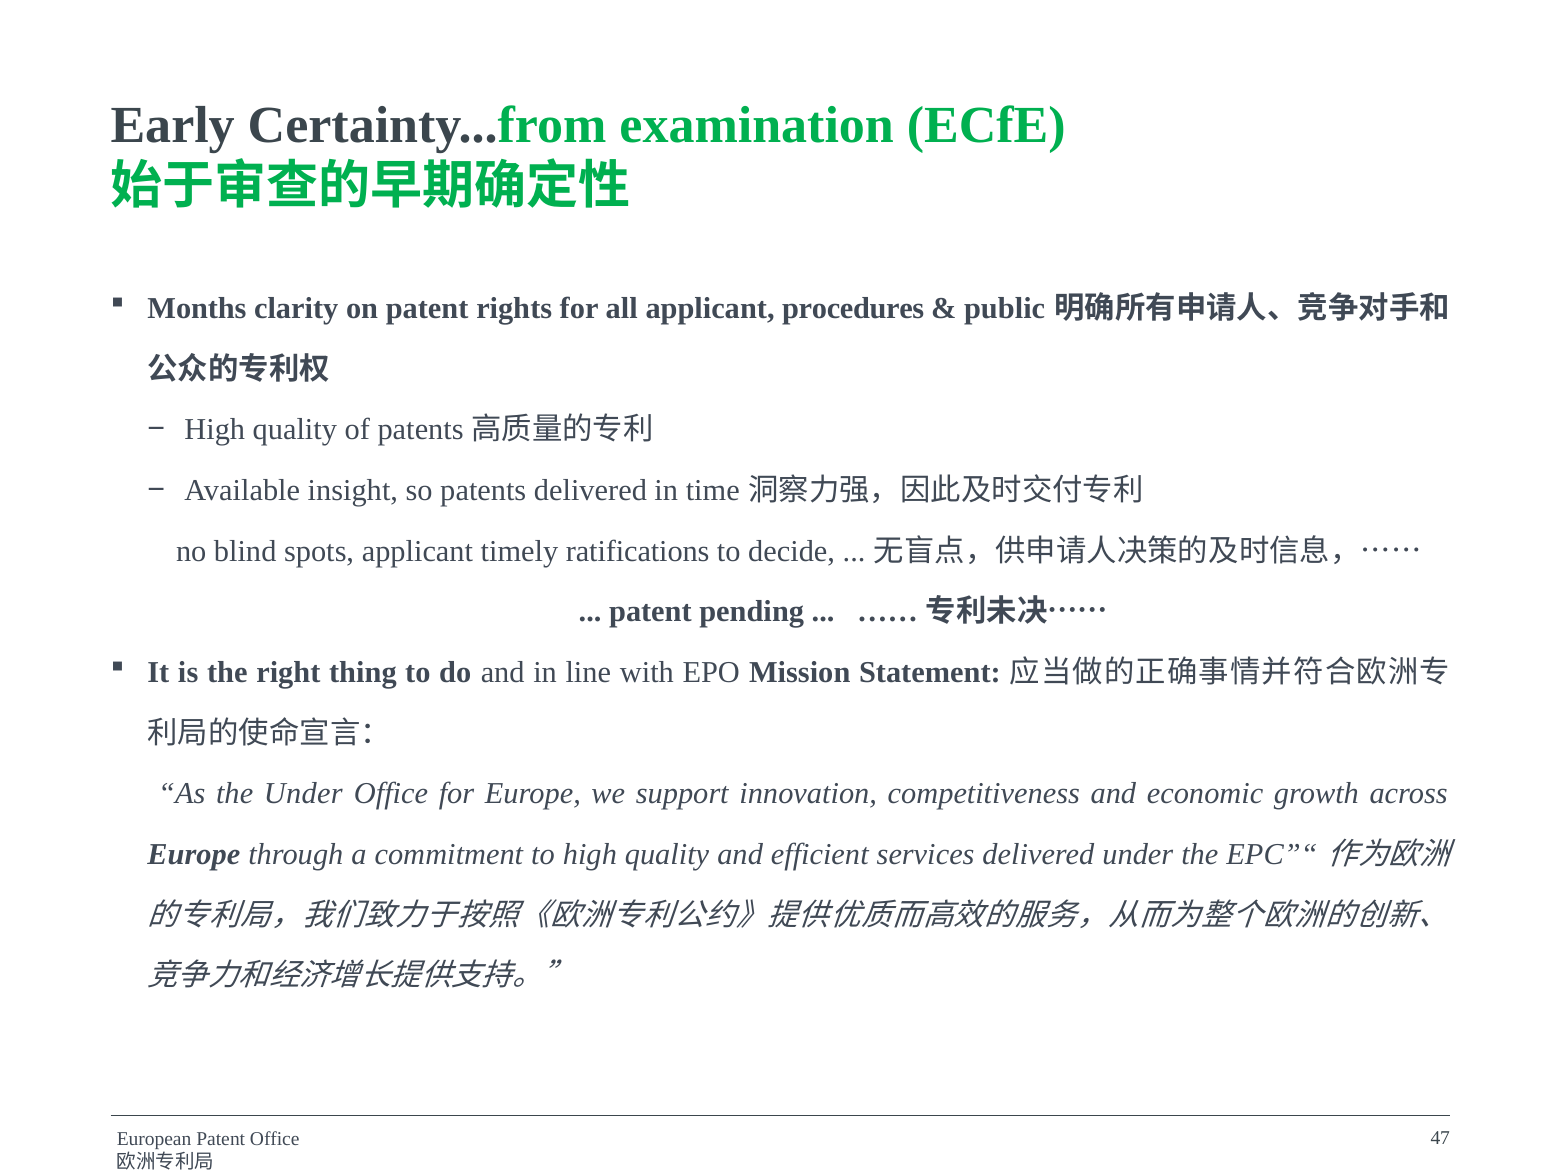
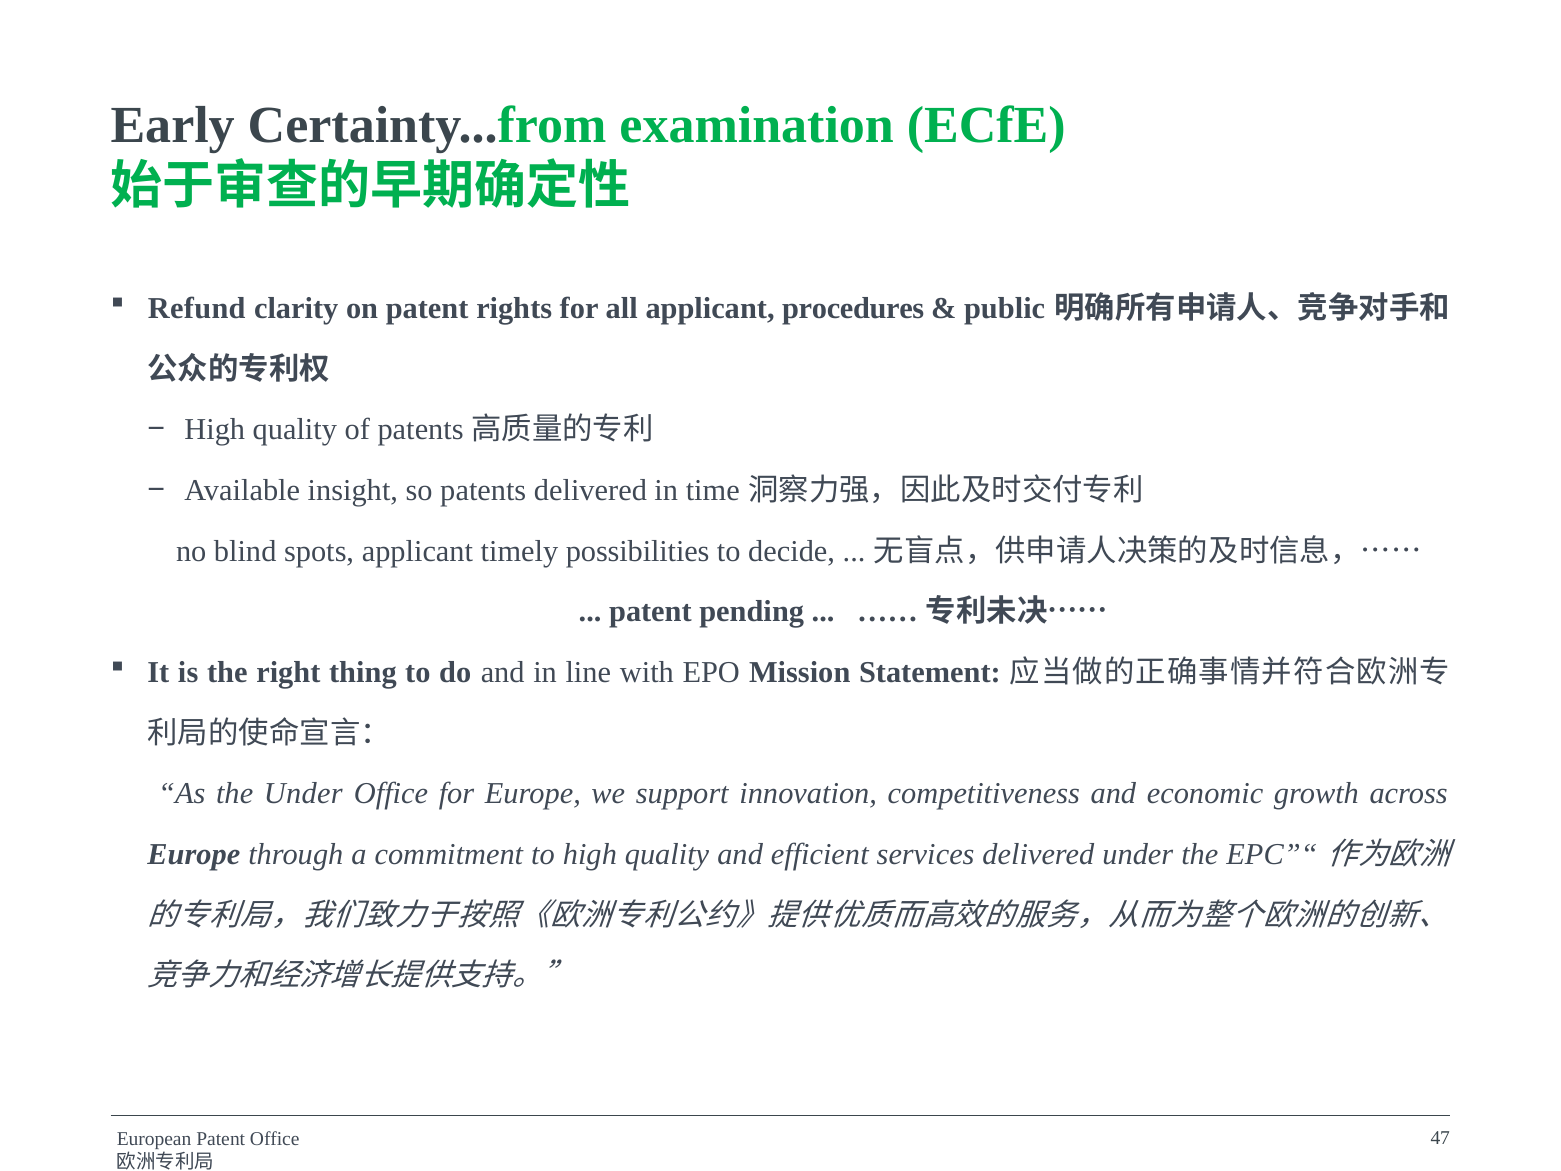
Months: Months -> Refund
ratifications: ratifications -> possibilities
